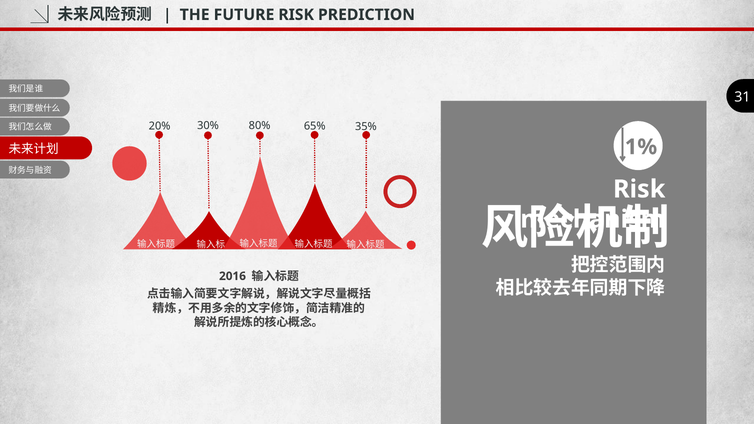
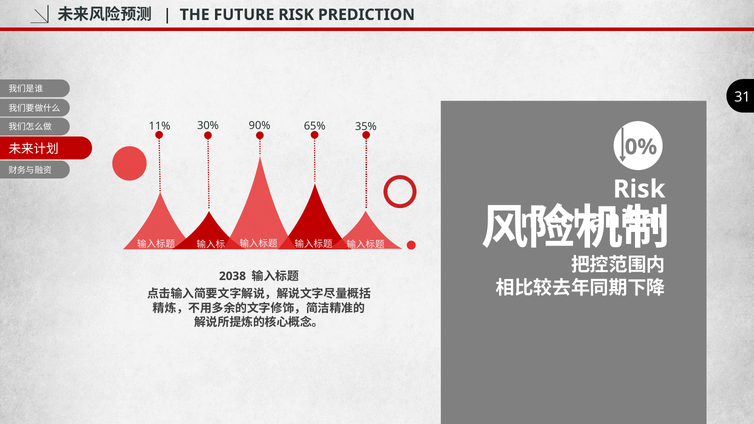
80%: 80% -> 90%
20%: 20% -> 11%
1%: 1% -> 0%
2016: 2016 -> 2038
